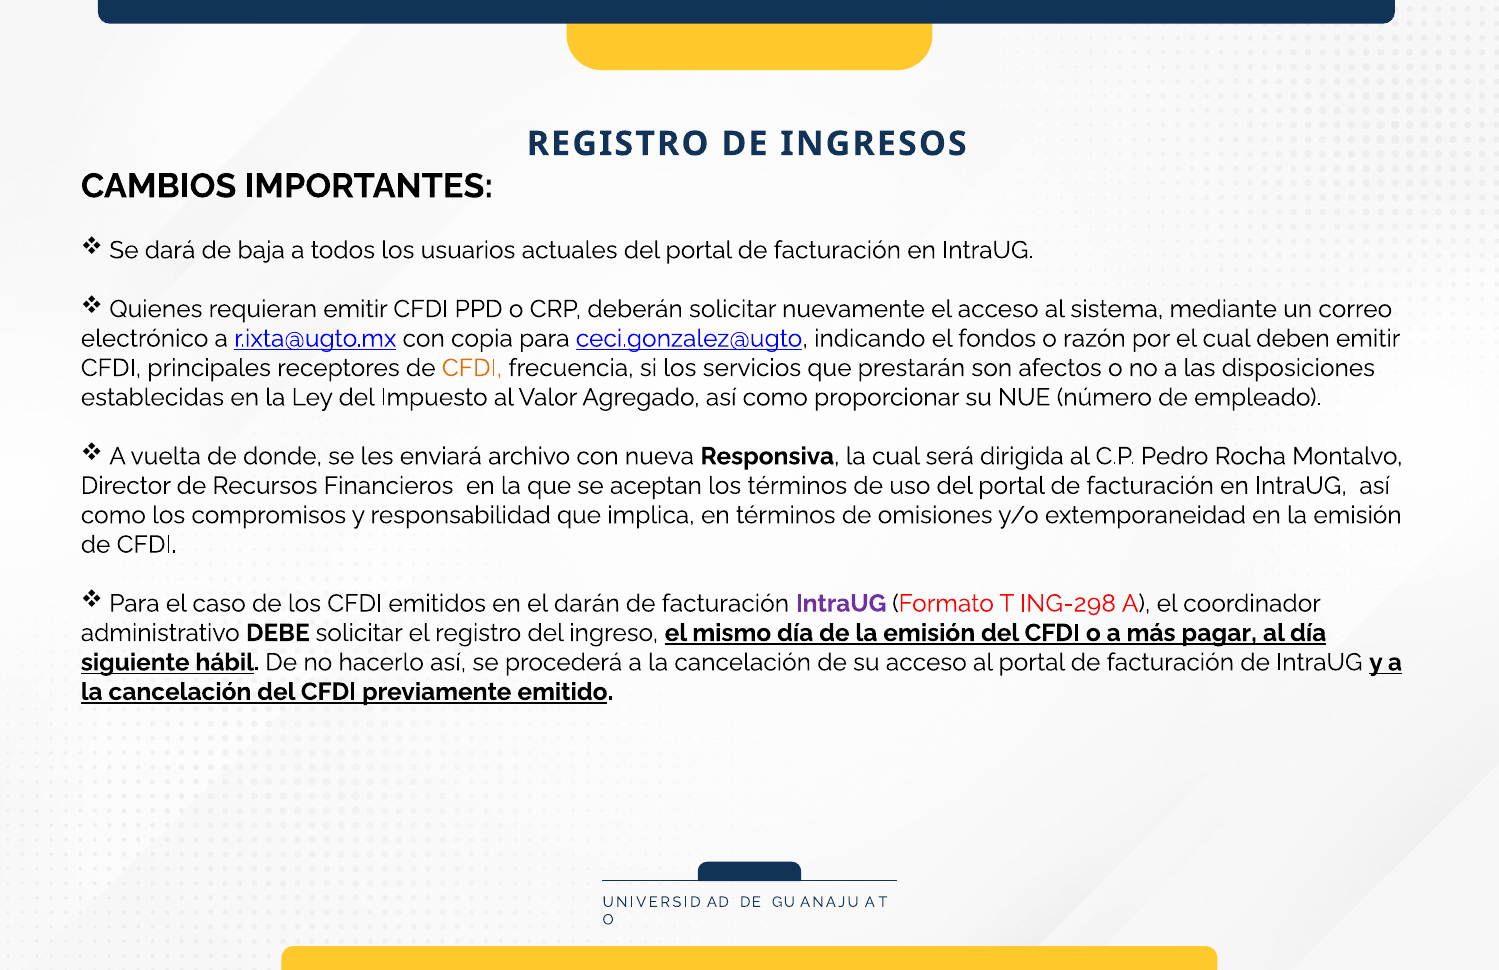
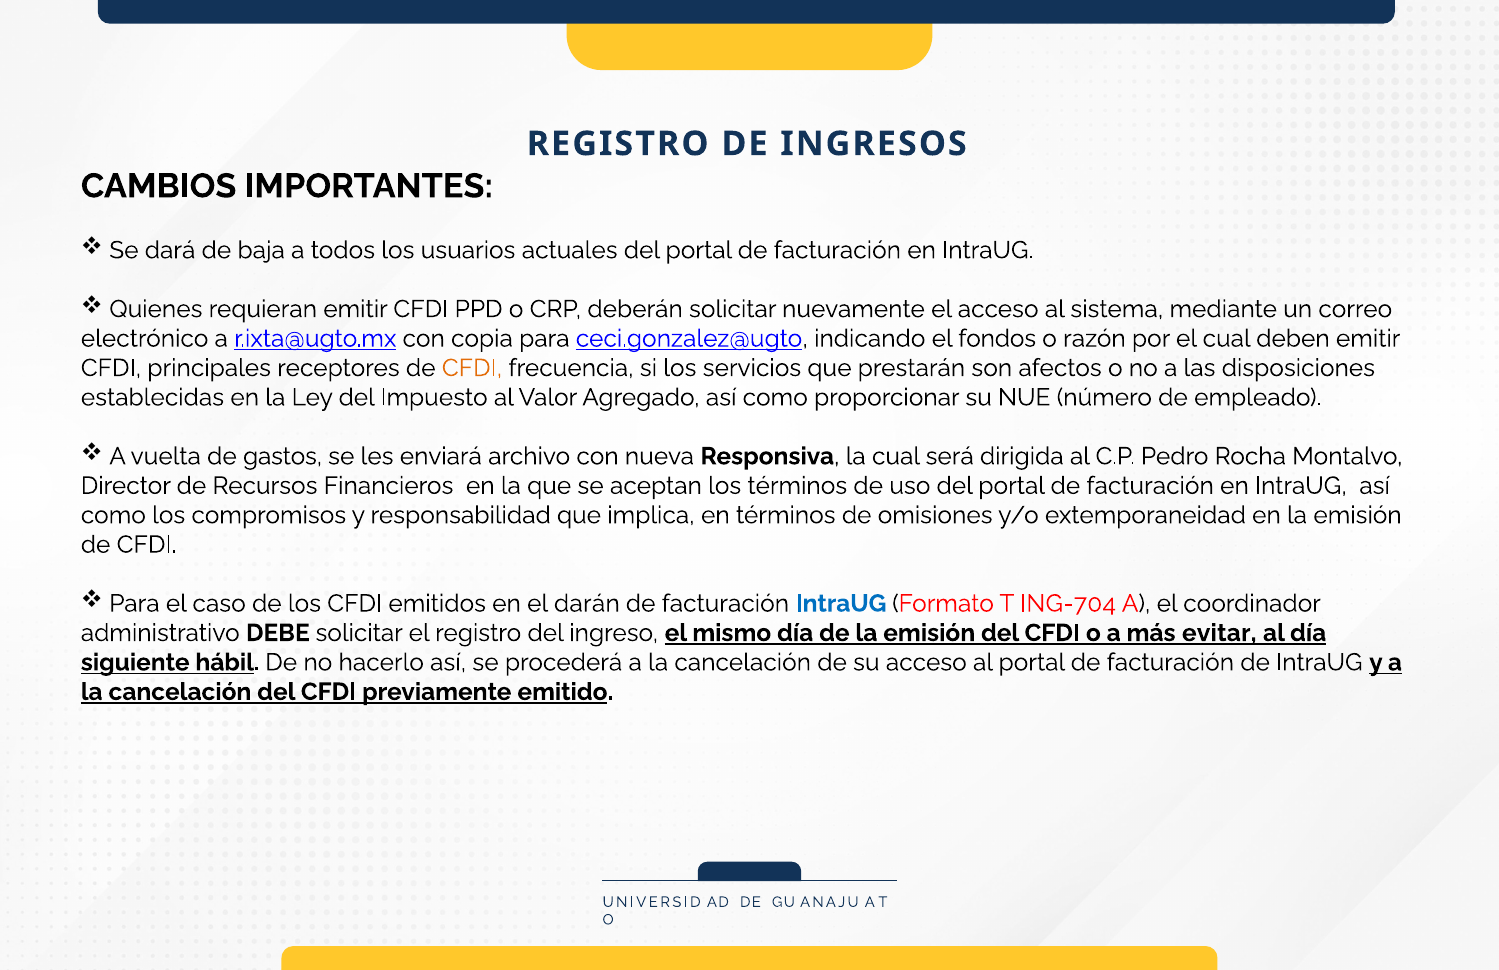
donde: donde -> gastos
IntraUG at (841, 603) colour: purple -> blue
ING-298: ING-298 -> ING-704
pagar: pagar -> evitar
